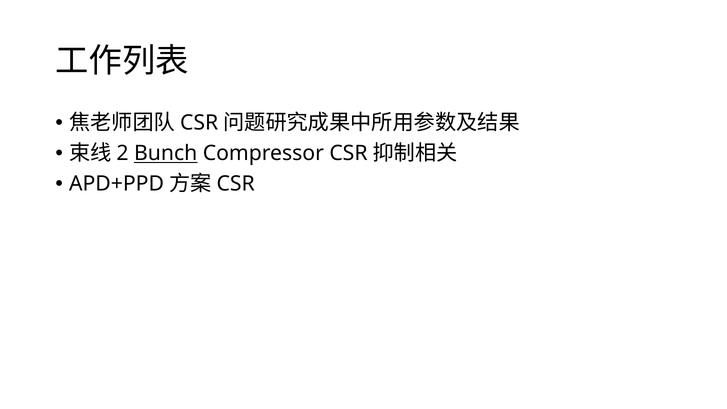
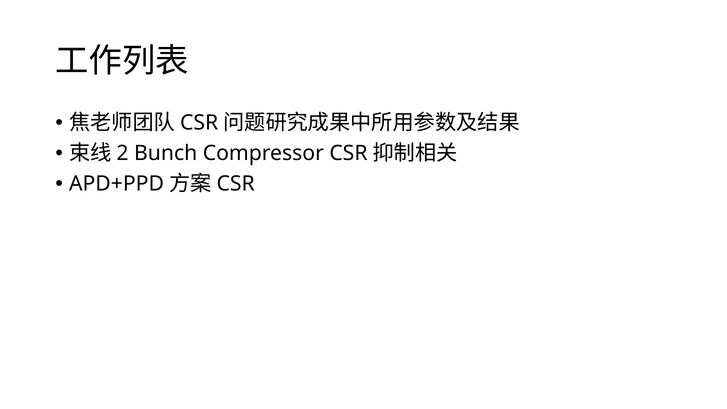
Bunch underline: present -> none
